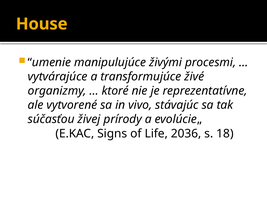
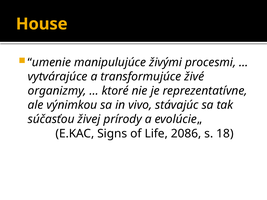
vytvorené: vytvorené -> výnimkou
2036: 2036 -> 2086
